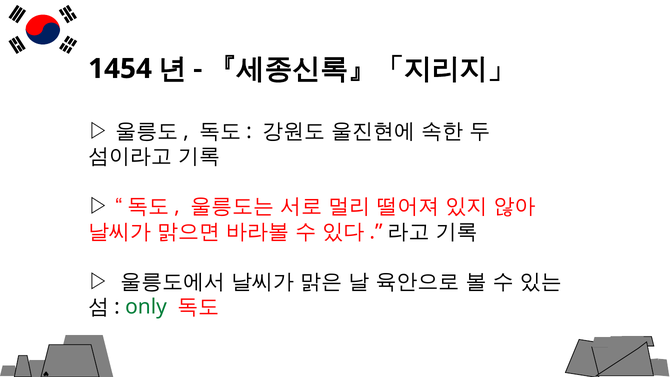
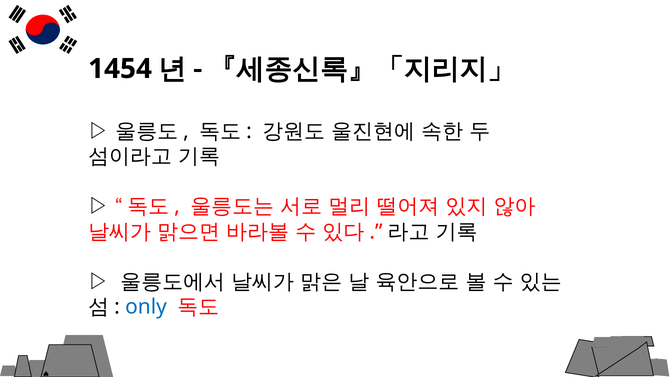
only colour: green -> blue
